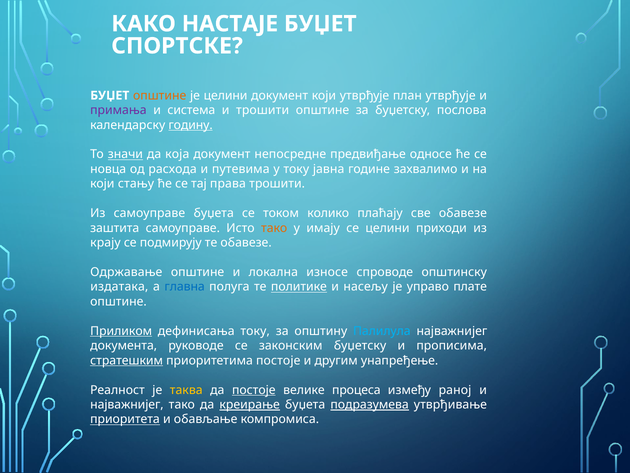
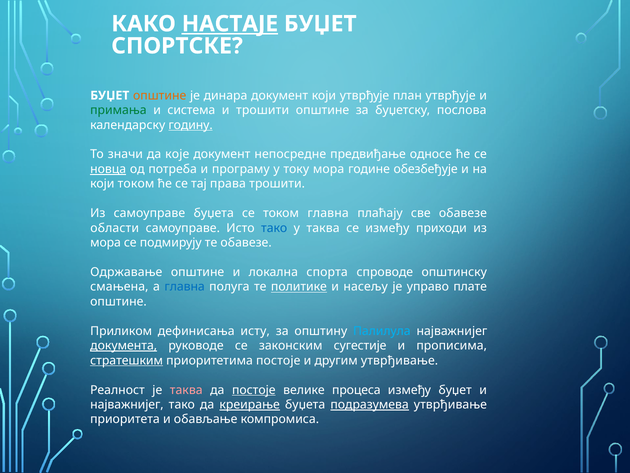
НАСТАЈЕ underline: none -> present
је целини: целини -> динара
примања colour: purple -> green
значи underline: present -> none
која: која -> које
новца underline: none -> present
расхода: расхода -> потреба
путевима: путевима -> програму
току јавна: јавна -> мора
захвалимо: захвалимо -> обезбеђује
који стању: стању -> током
током колико: колико -> главна
заштита: заштита -> области
тако at (274, 228) colour: orange -> blue
у имају: имају -> таква
се целини: целини -> између
крају at (105, 243): крају -> мора
износе: износе -> спорта
издатака: издатака -> смањена
Приликом underline: present -> none
дефинисања току: току -> исту
документа underline: none -> present
законским буџетску: буџетску -> сугестије
другим унапређење: унапређење -> утврђивање
таква at (186, 390) colour: yellow -> pink
између раној: раној -> буџет
приоритета underline: present -> none
